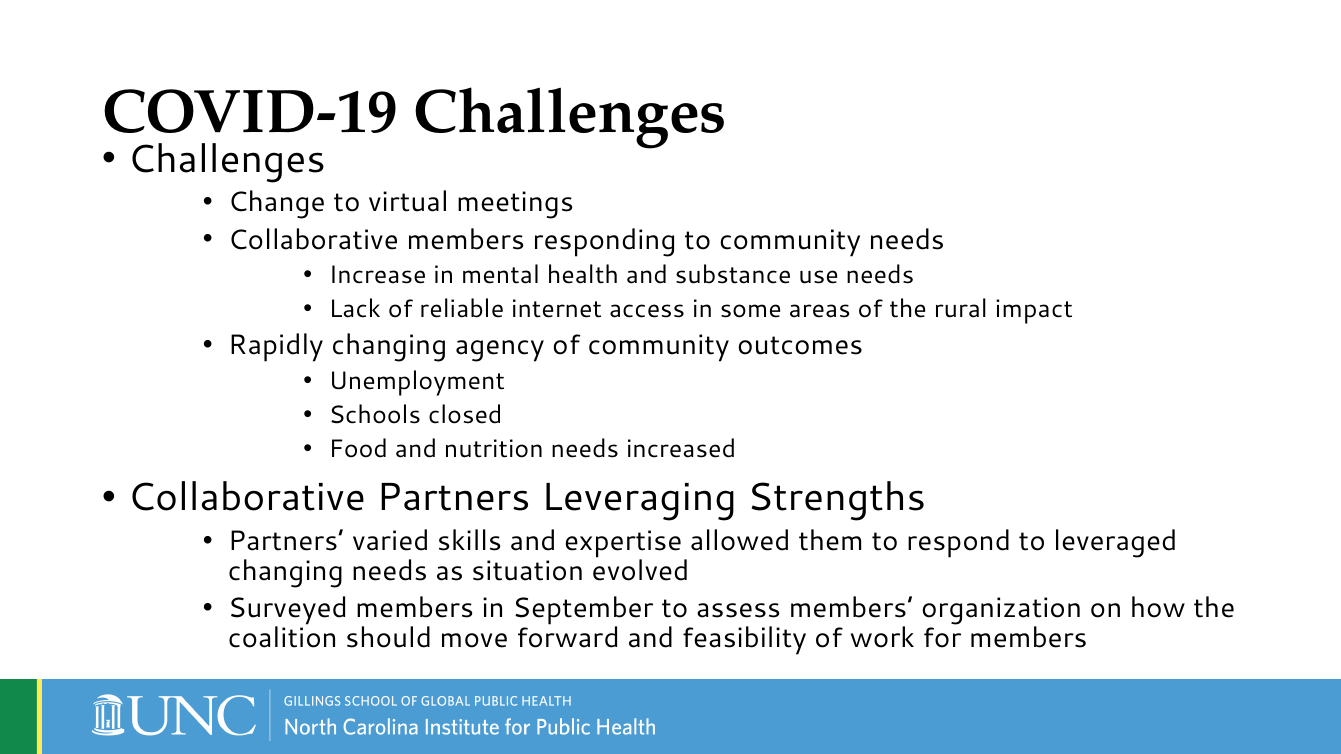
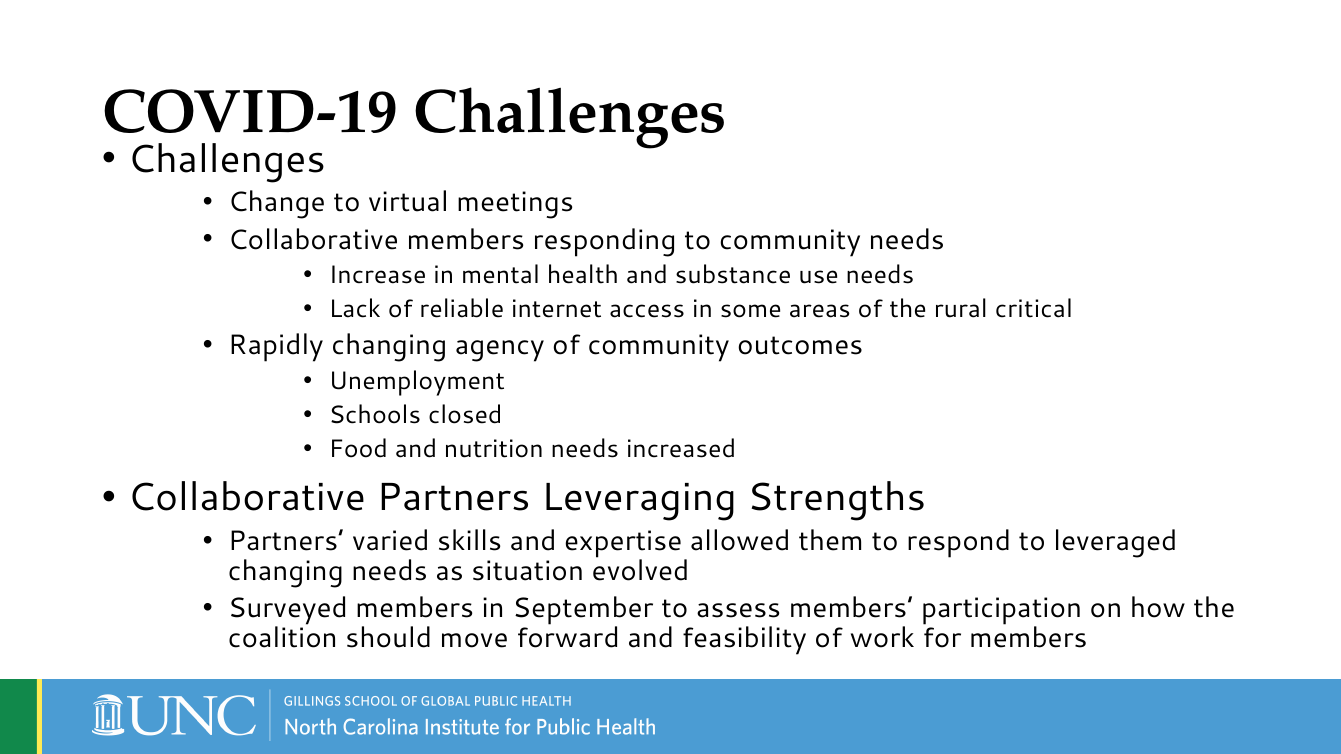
impact: impact -> critical
organization: organization -> participation
